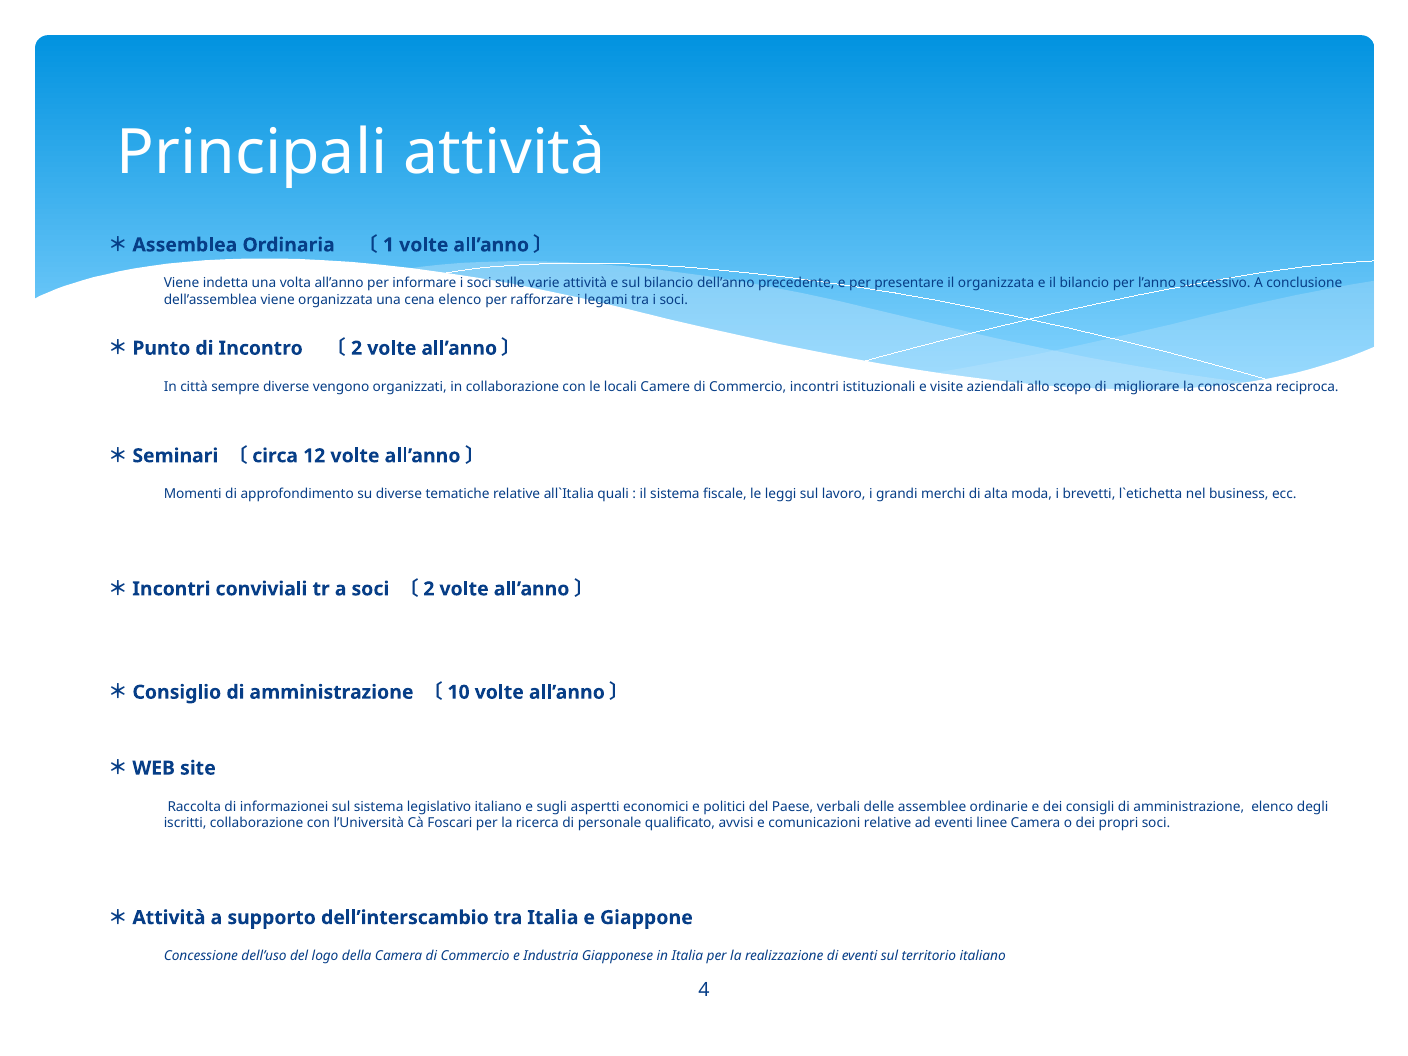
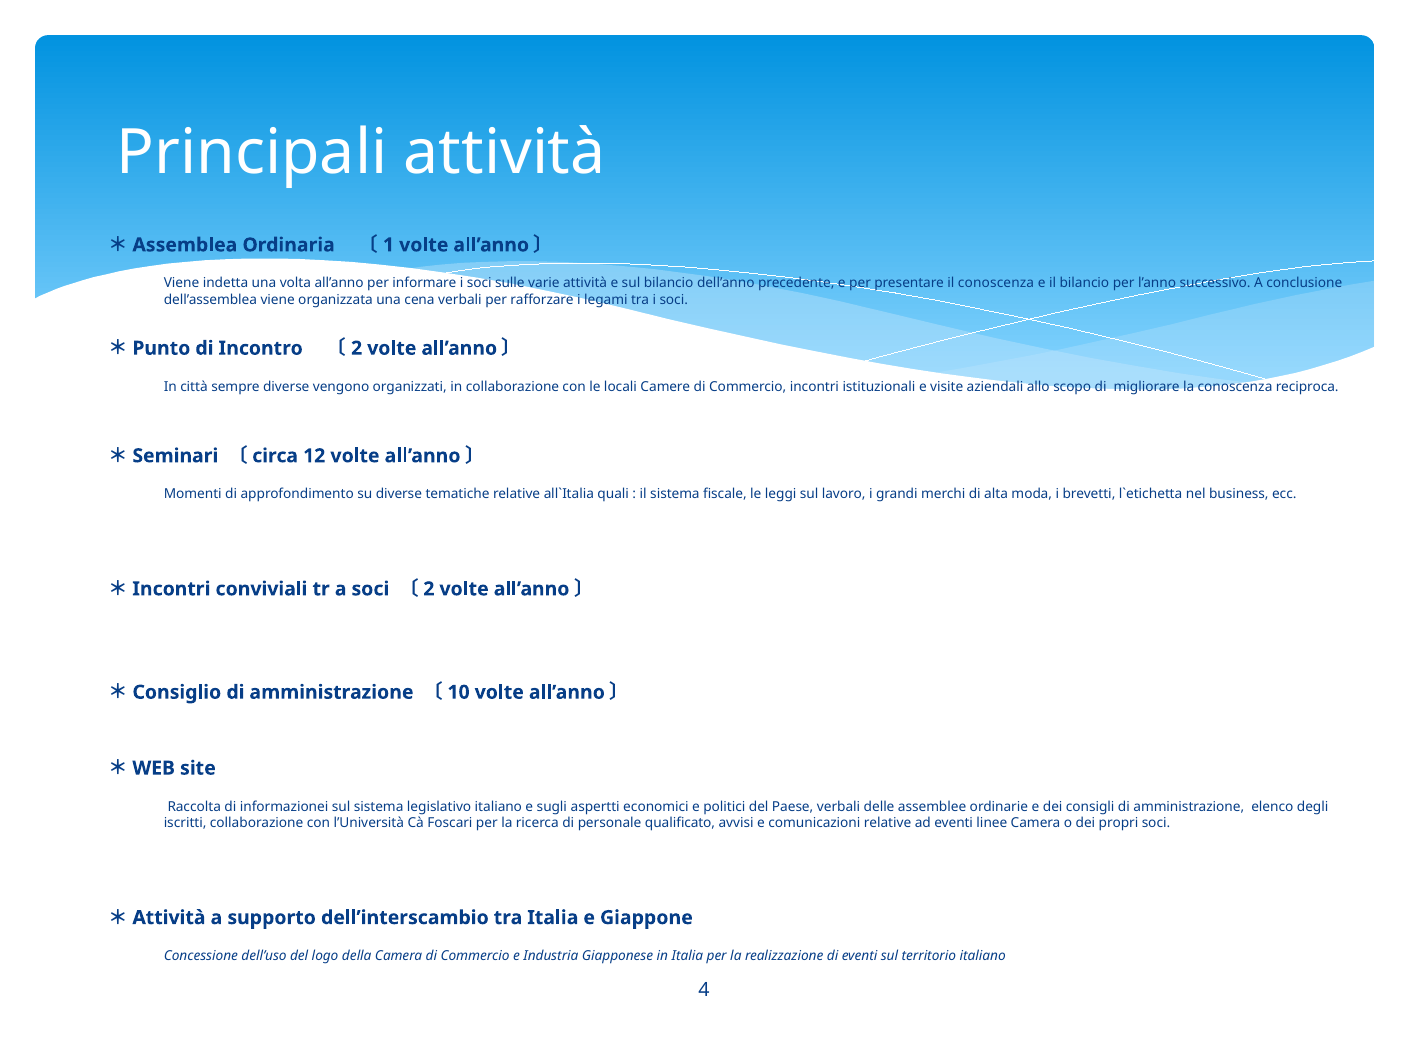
il organizzata: organizzata -> conoscenza
cena elenco: elenco -> verbali
